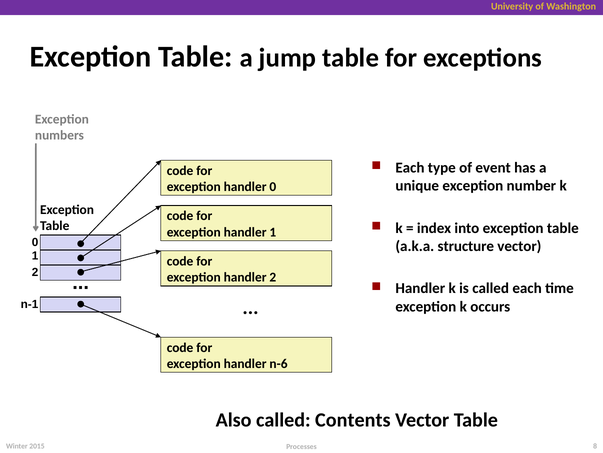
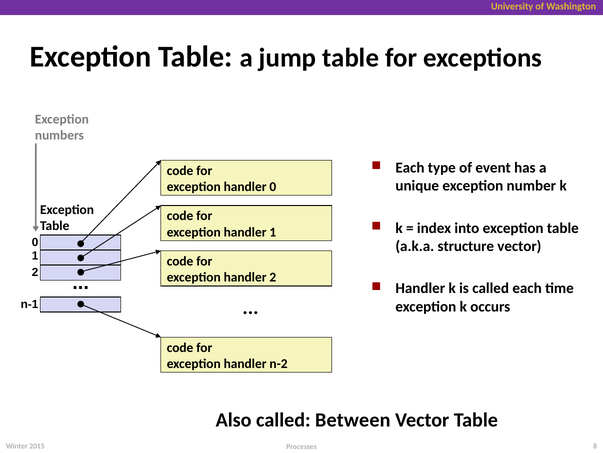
n-6: n-6 -> n-2
Contents: Contents -> Between
